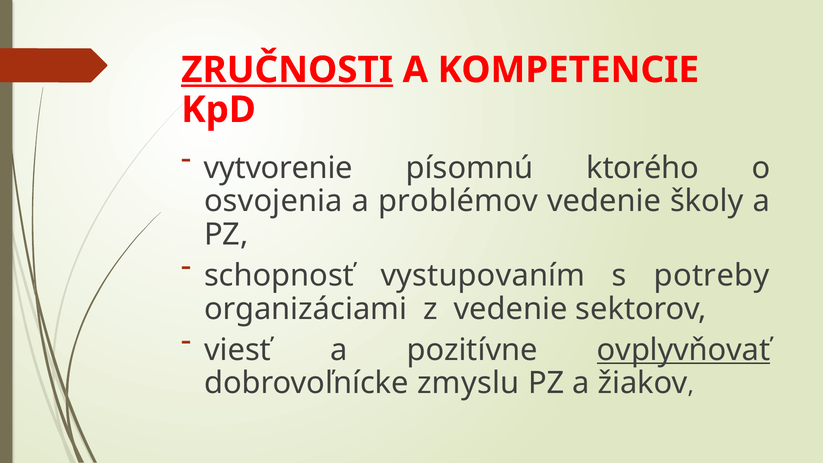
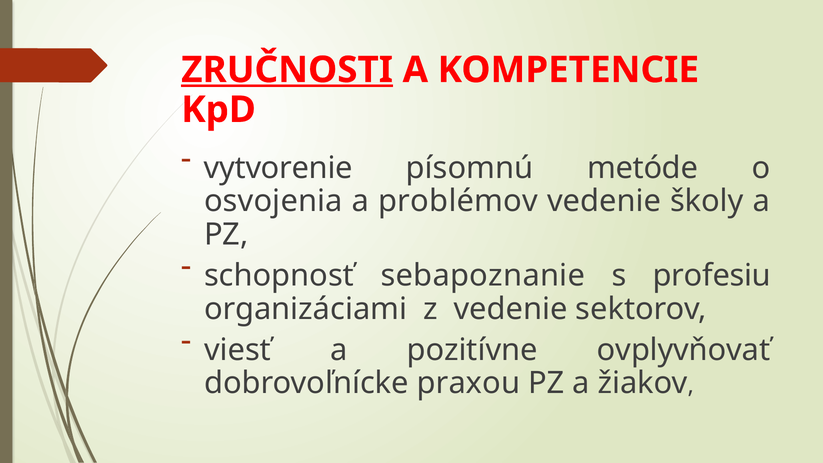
ktorého: ktorého -> metóde
vystupovaním: vystupovaním -> sebapoznanie
potreby: potreby -> profesiu
ovplyvňovať underline: present -> none
zmyslu: zmyslu -> praxou
